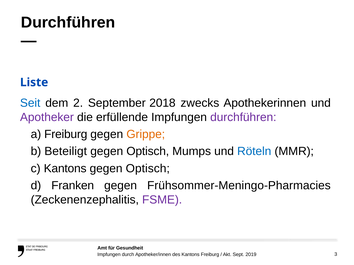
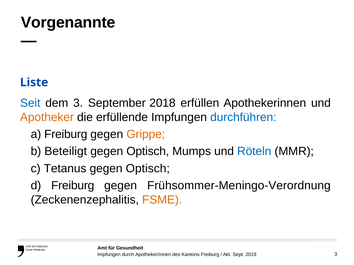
Durchführen at (68, 22): Durchführen -> Vorgenannte
dem 2: 2 -> 3
zwecks: zwecks -> erfüllen
Apotheker colour: purple -> orange
durchführen at (243, 117) colour: purple -> blue
c Kantons: Kantons -> Tetanus
d Franken: Franken -> Freiburg
Frühsommer-Meningo-Pharmacies: Frühsommer-Meningo-Pharmacies -> Frühsommer-Meningo-Verordnung
FSME colour: purple -> orange
